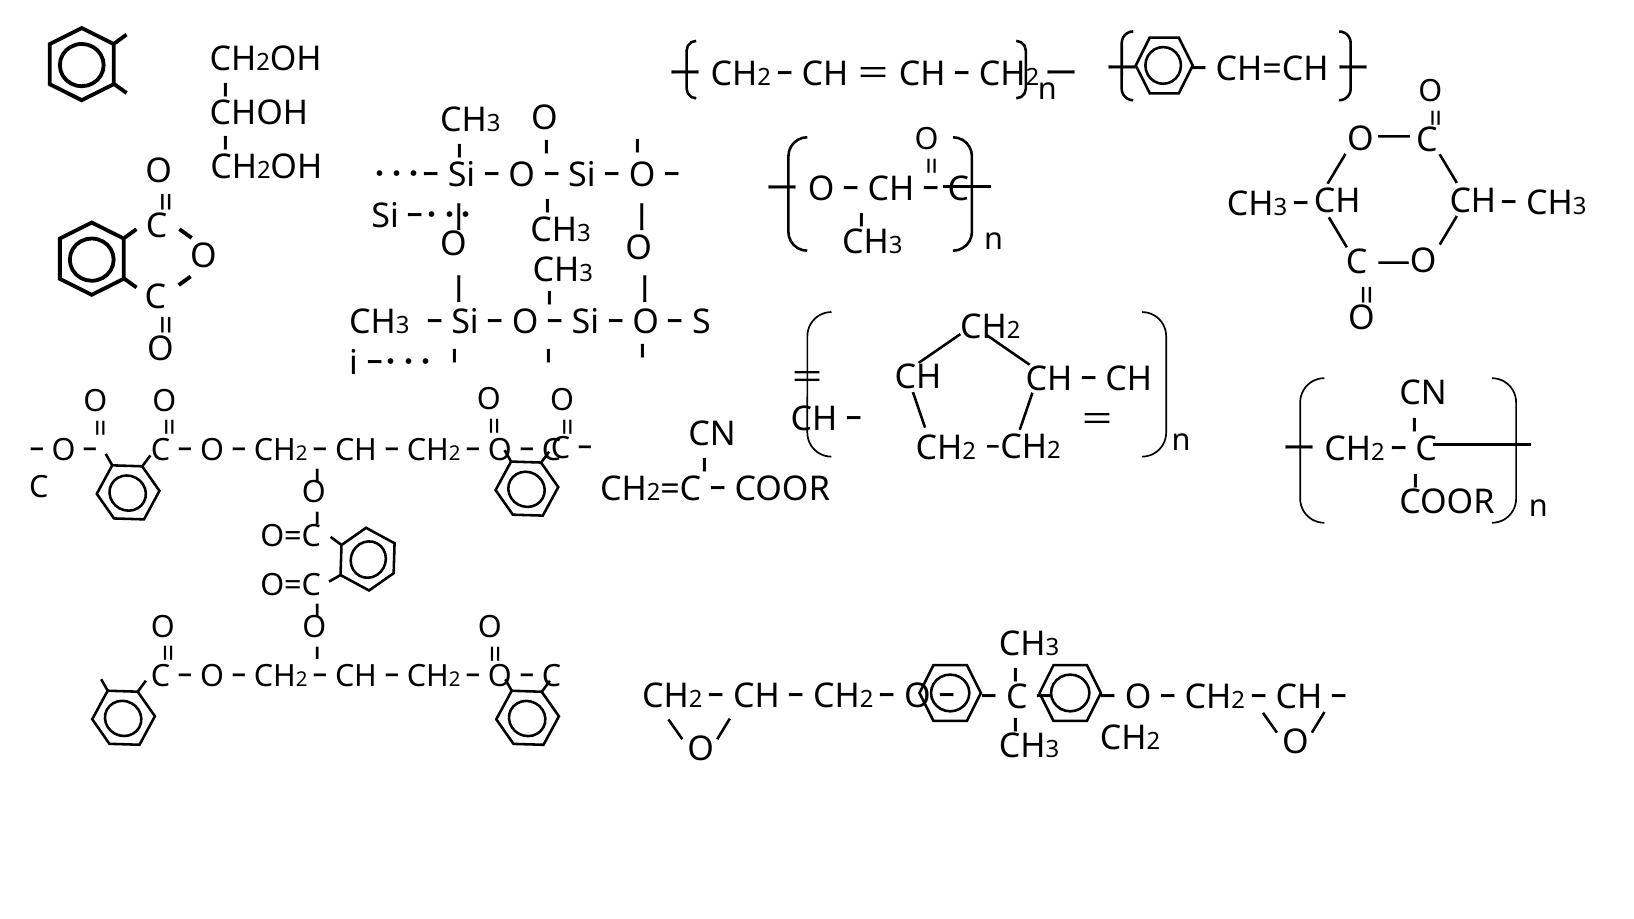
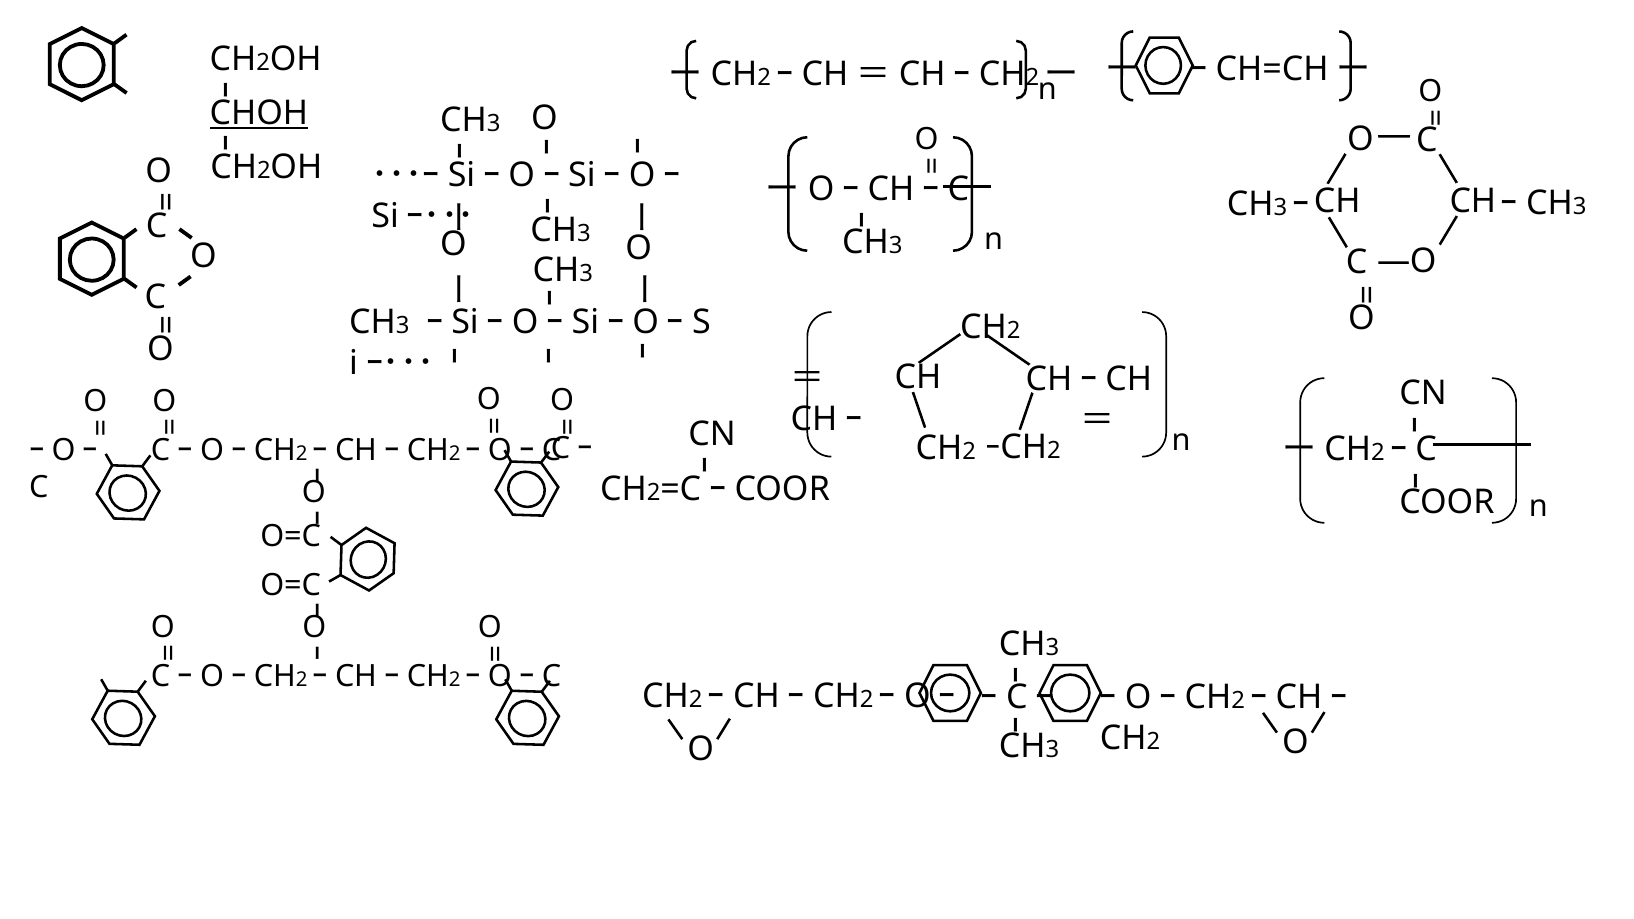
CHOH underline: none -> present
